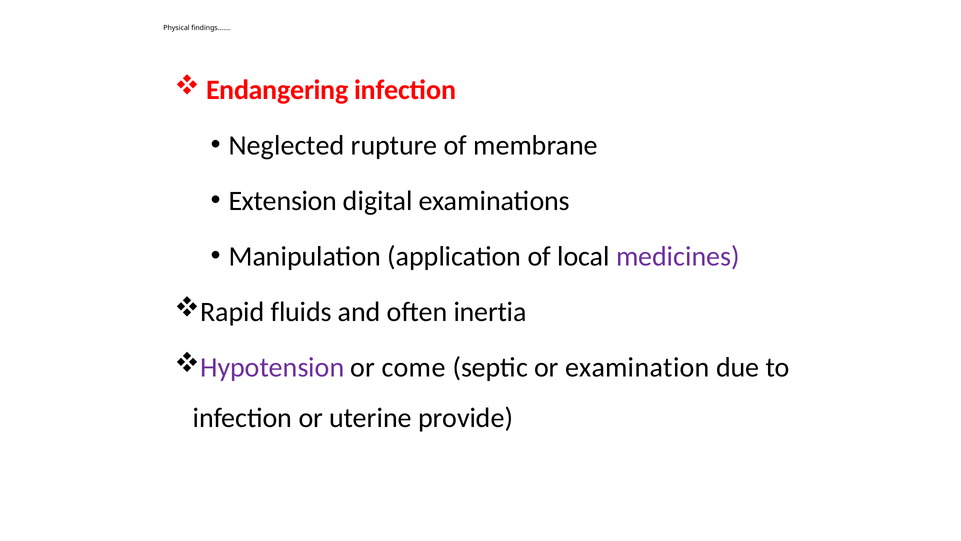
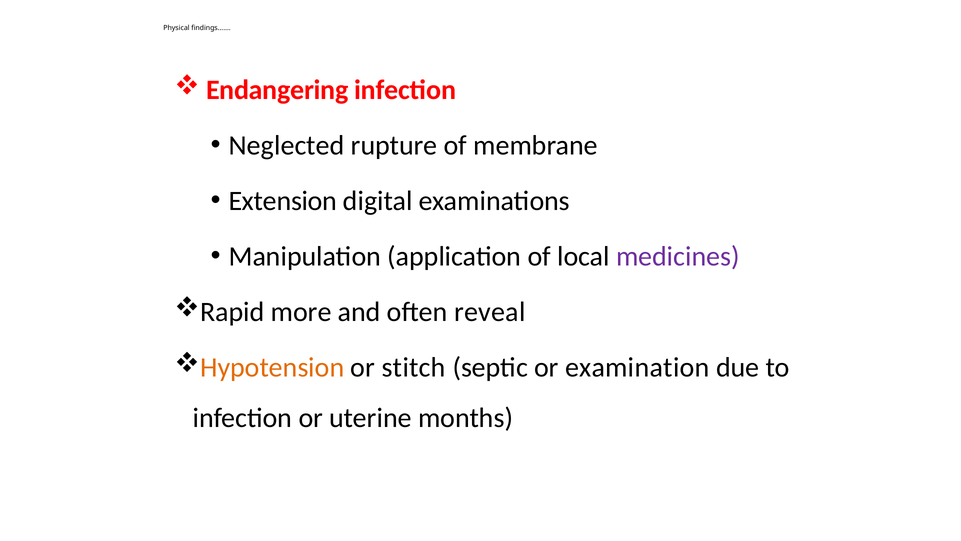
fluids: fluids -> more
inertia: inertia -> reveal
Hypotension colour: purple -> orange
come: come -> stitch
provide: provide -> months
